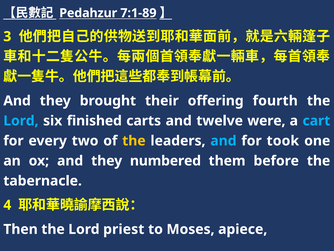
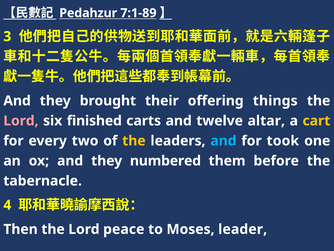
fourth: fourth -> things
Lord at (21, 121) colour: light blue -> pink
were: were -> altar
cart colour: light blue -> yellow
priest: priest -> peace
apiece: apiece -> leader
